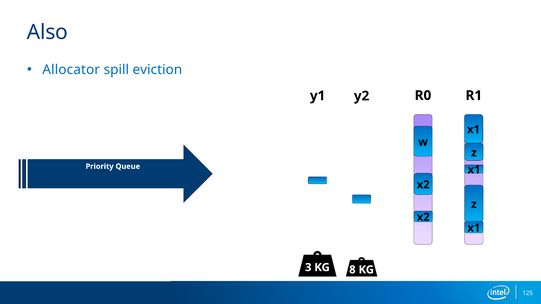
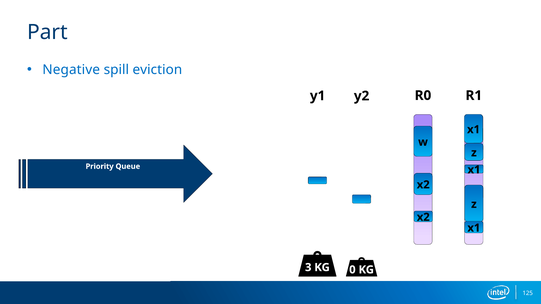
Also: Also -> Part
Allocator: Allocator -> Negative
8: 8 -> 0
